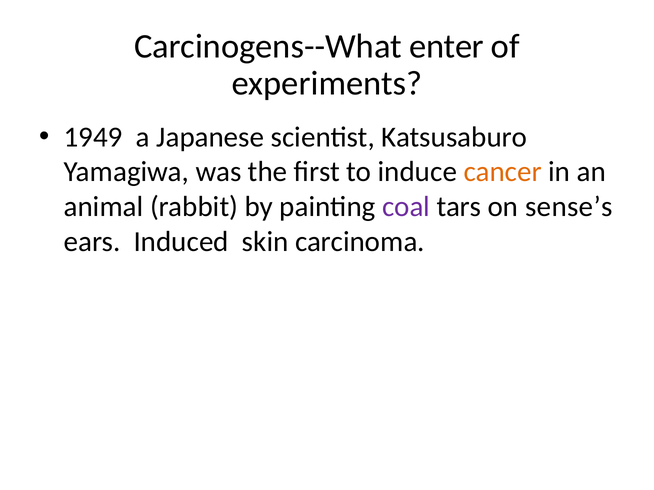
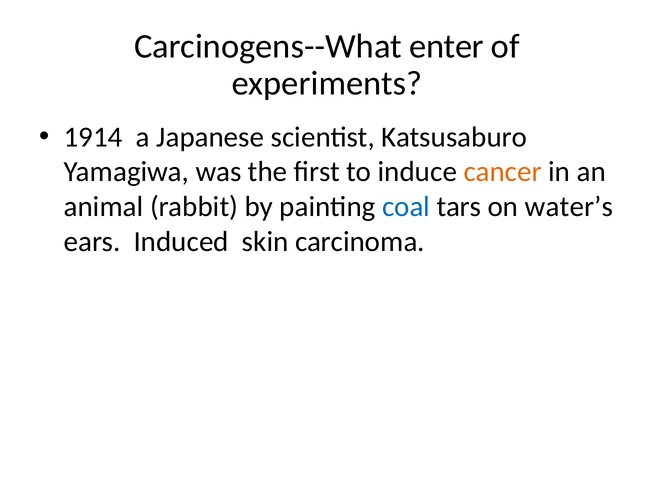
1949: 1949 -> 1914
coal colour: purple -> blue
sense’s: sense’s -> water’s
